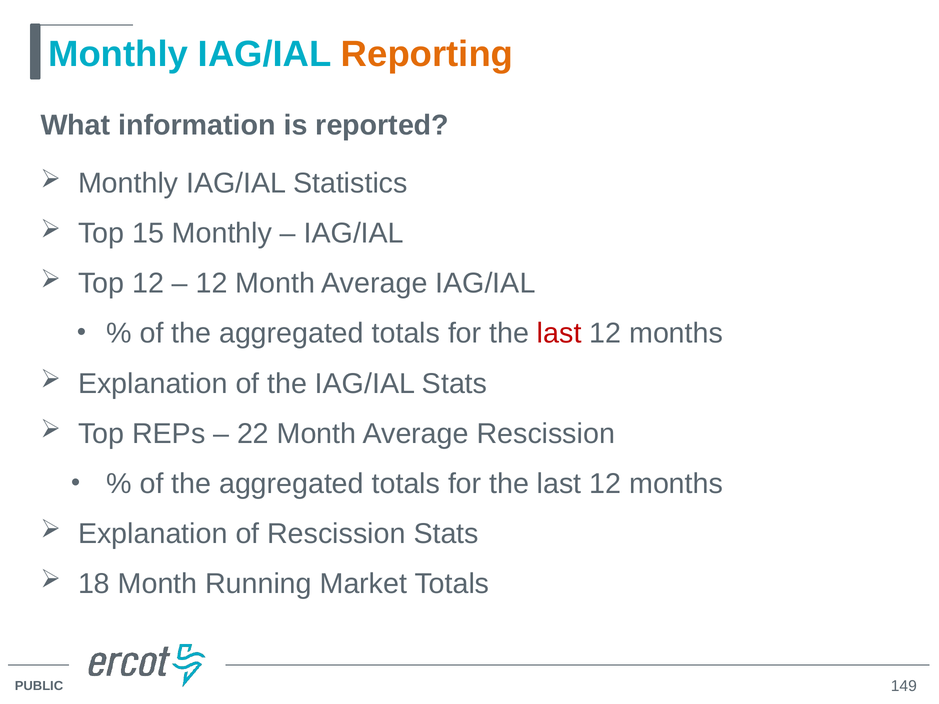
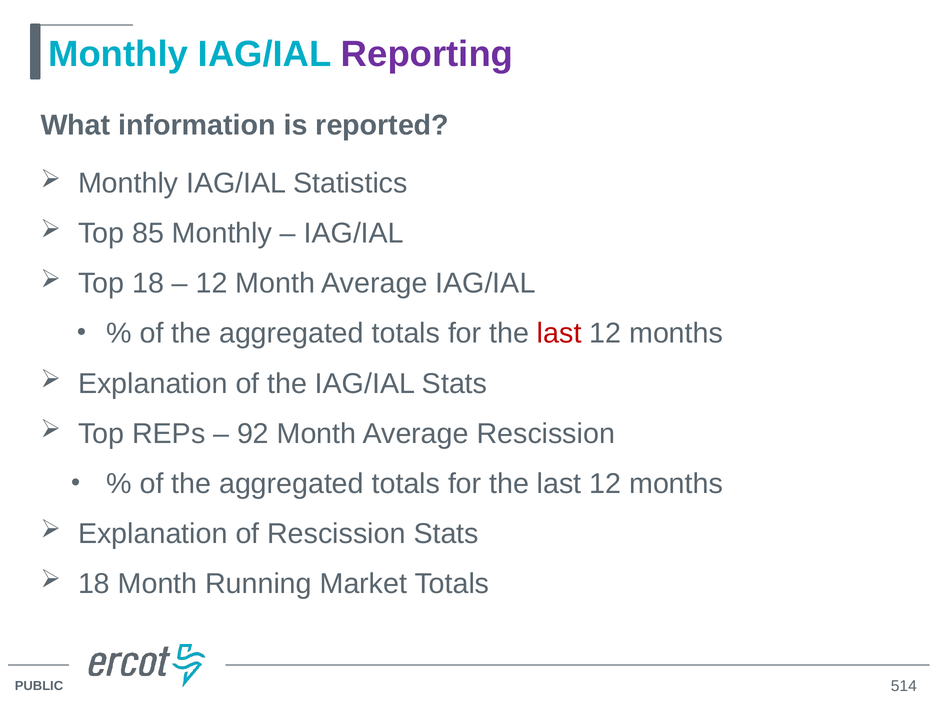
Reporting colour: orange -> purple
15: 15 -> 85
Top 12: 12 -> 18
22: 22 -> 92
149: 149 -> 514
